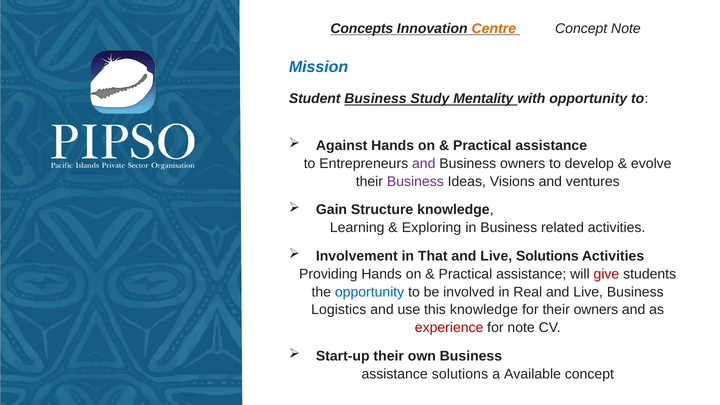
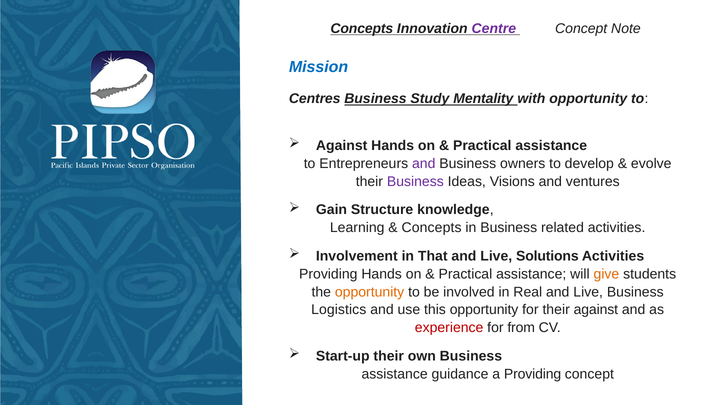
Centre colour: orange -> purple
Student: Student -> Centres
Exploring at (432, 228): Exploring -> Concepts
give colour: red -> orange
opportunity at (370, 292) colour: blue -> orange
this knowledge: knowledge -> opportunity
their owners: owners -> against
for note: note -> from
assistance solutions: solutions -> guidance
a Available: Available -> Providing
